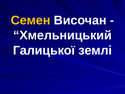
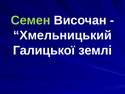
Семен colour: yellow -> light green
